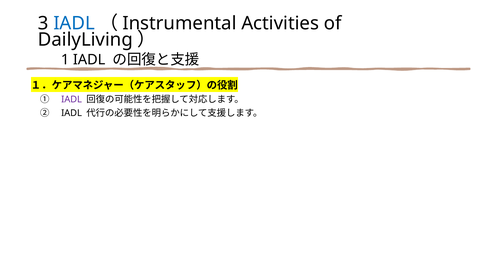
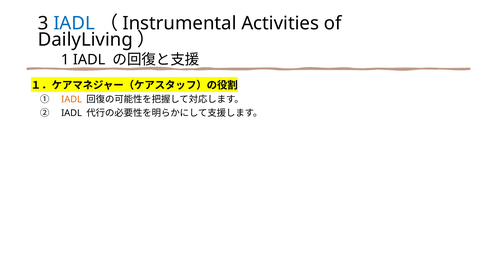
IADL at (72, 99) colour: purple -> orange
